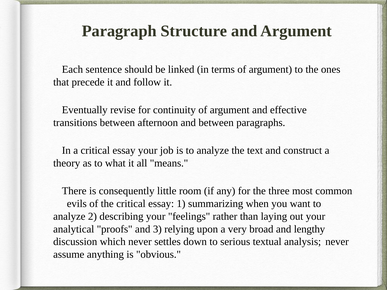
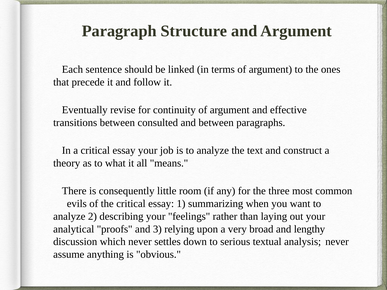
afternoon: afternoon -> consulted
